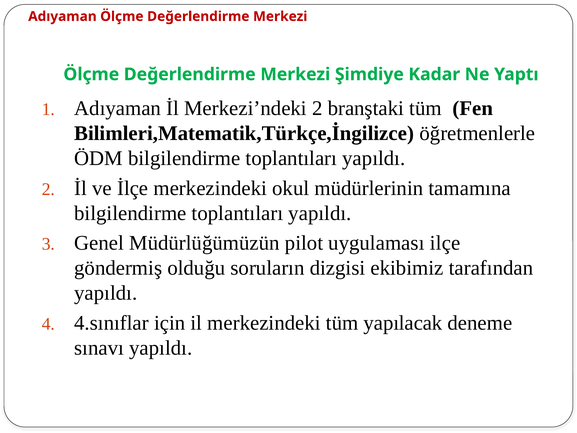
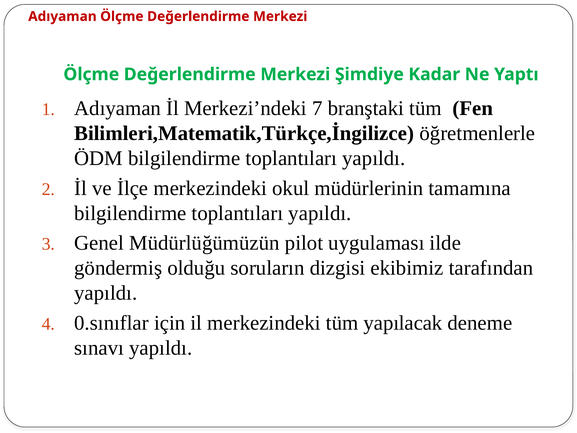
Merkezi’ndeki 2: 2 -> 7
ilçe: ilçe -> ilde
4.sınıflar: 4.sınıflar -> 0.sınıflar
